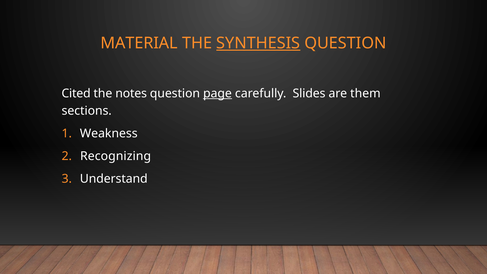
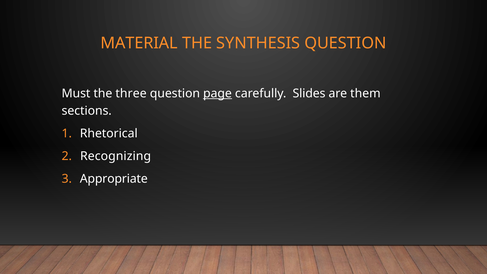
SYNTHESIS underline: present -> none
Cited: Cited -> Must
notes: notes -> three
Weakness: Weakness -> Rhetorical
Understand: Understand -> Appropriate
